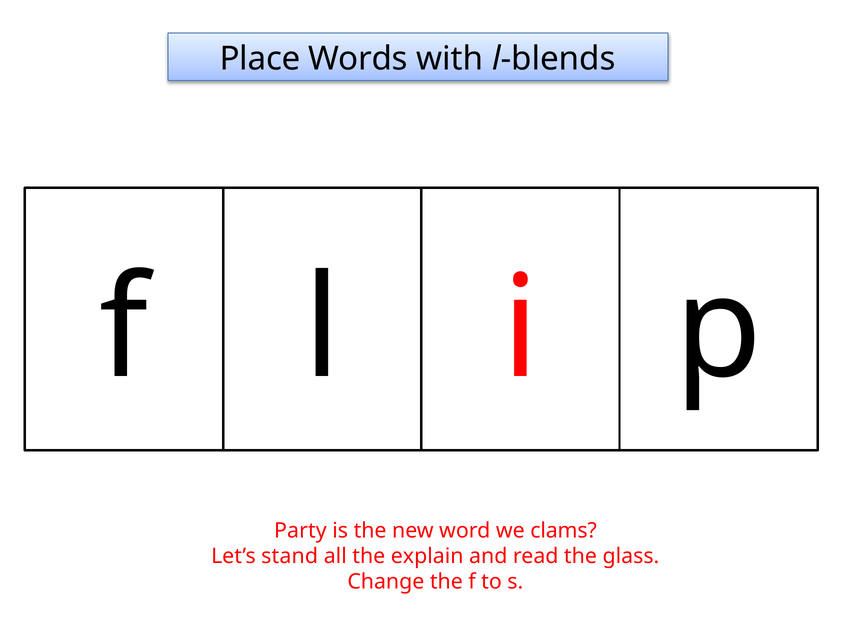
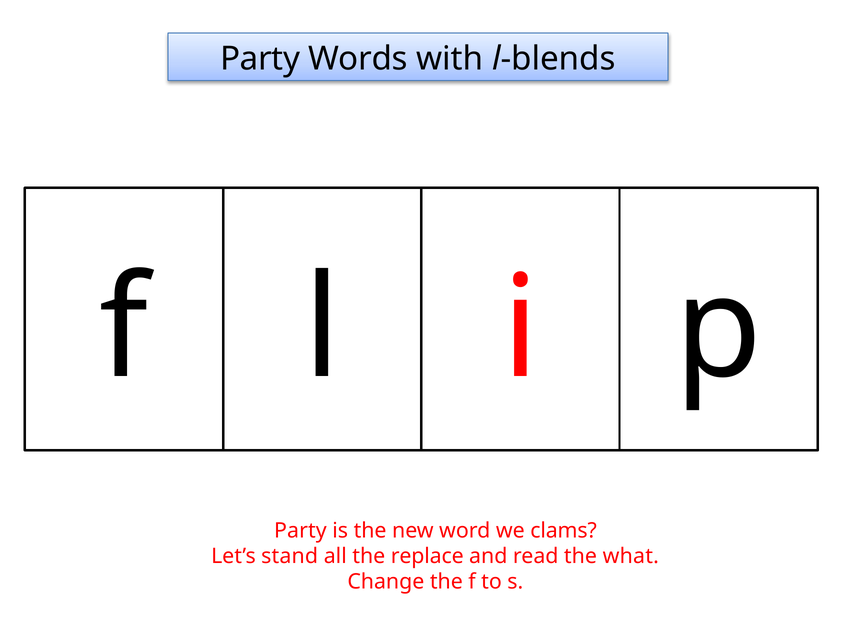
Place at (260, 59): Place -> Party
explain: explain -> replace
glass: glass -> what
